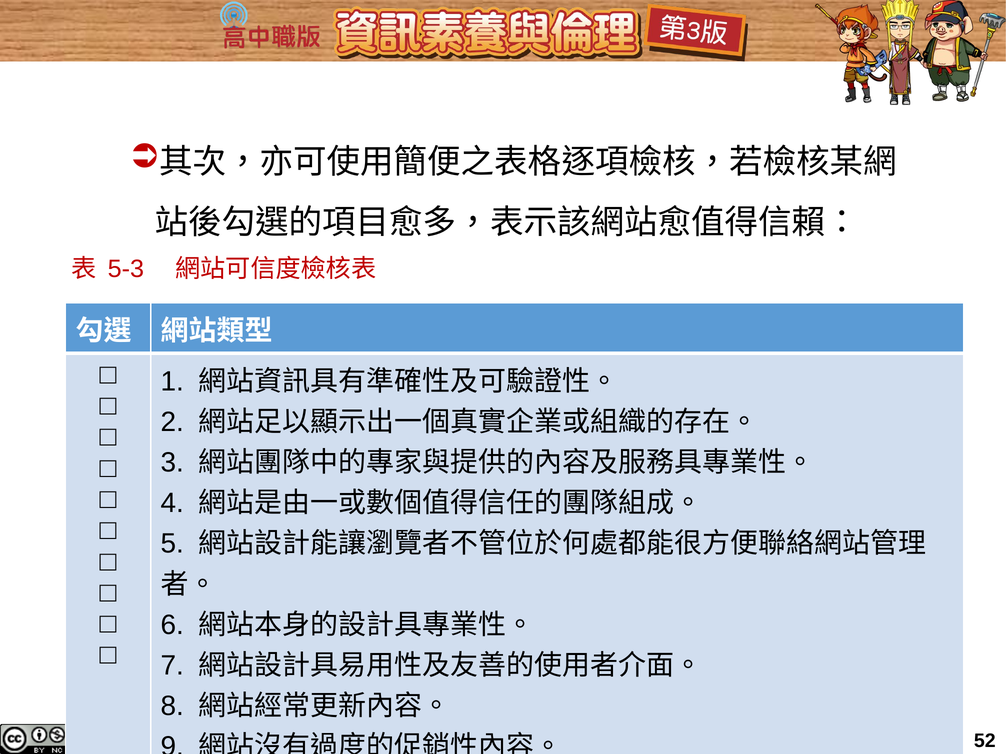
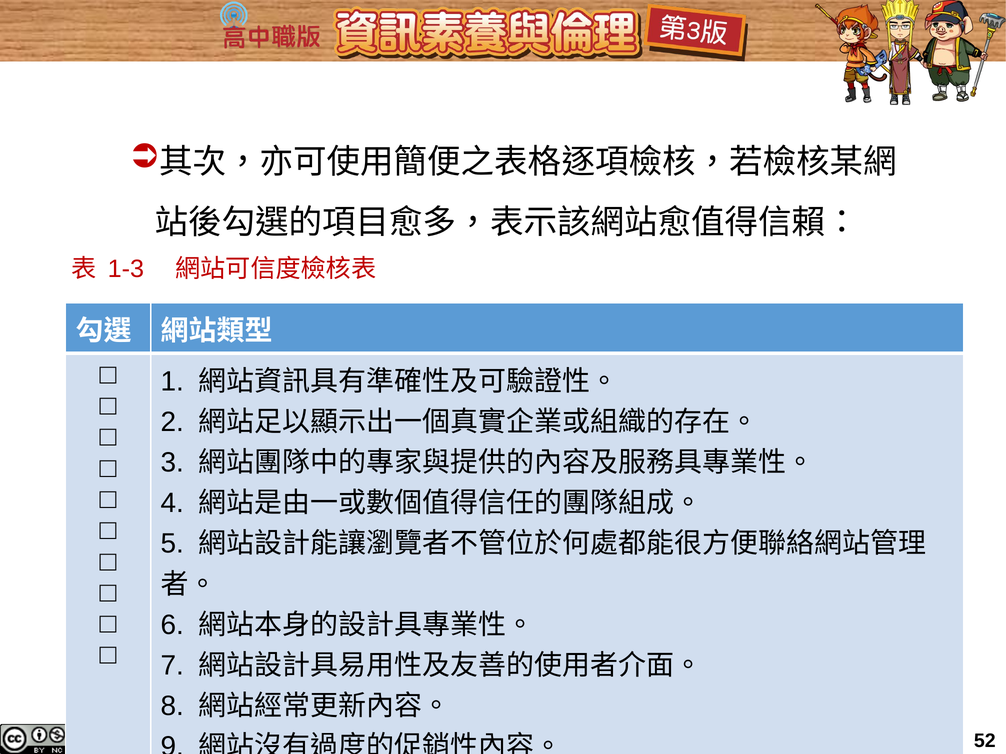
5-3: 5-3 -> 1-3
